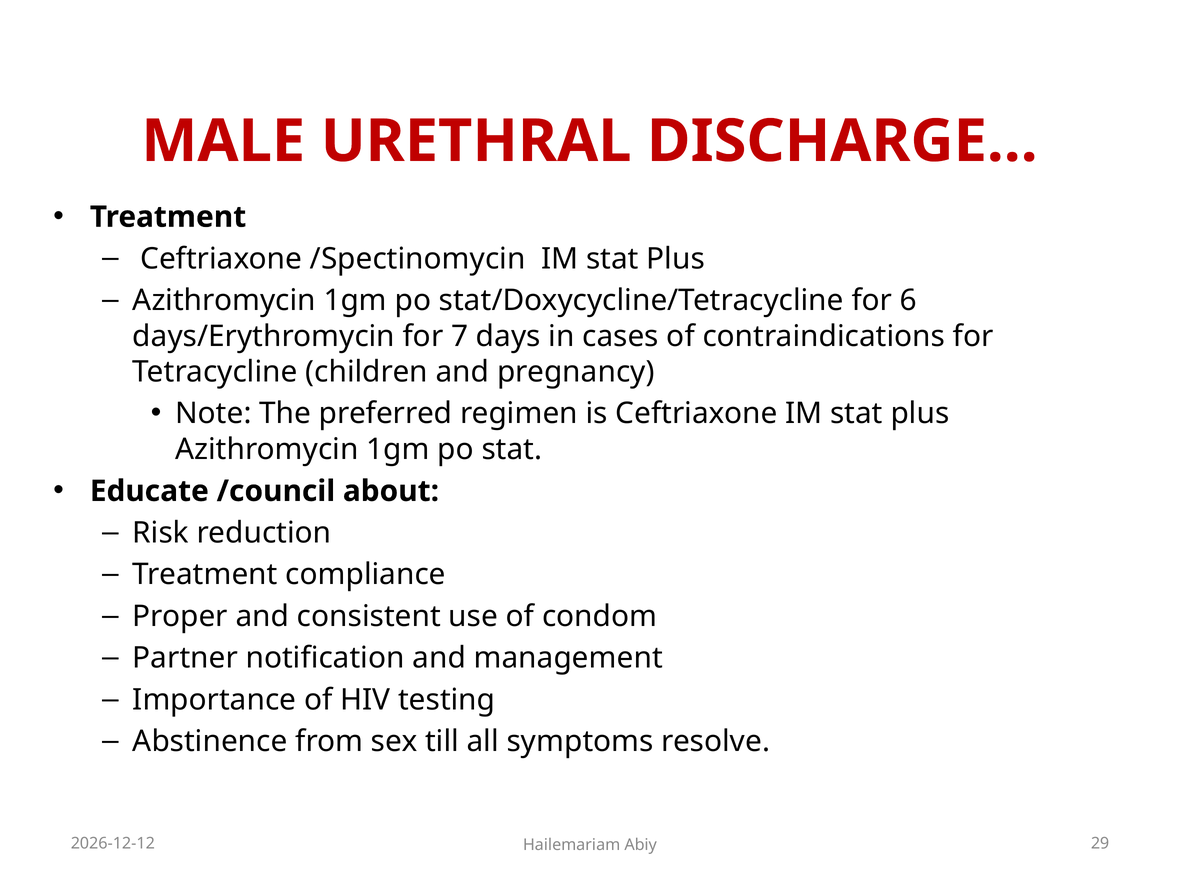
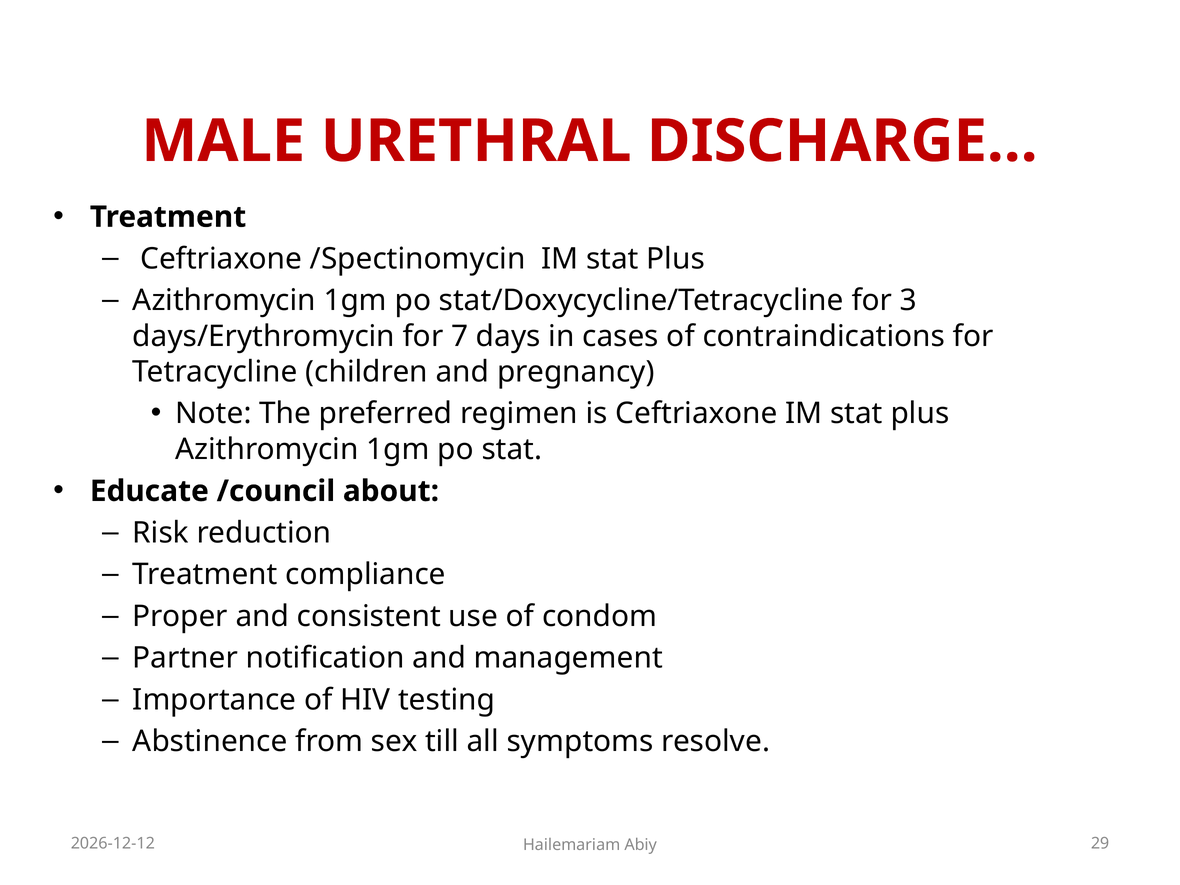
6: 6 -> 3
